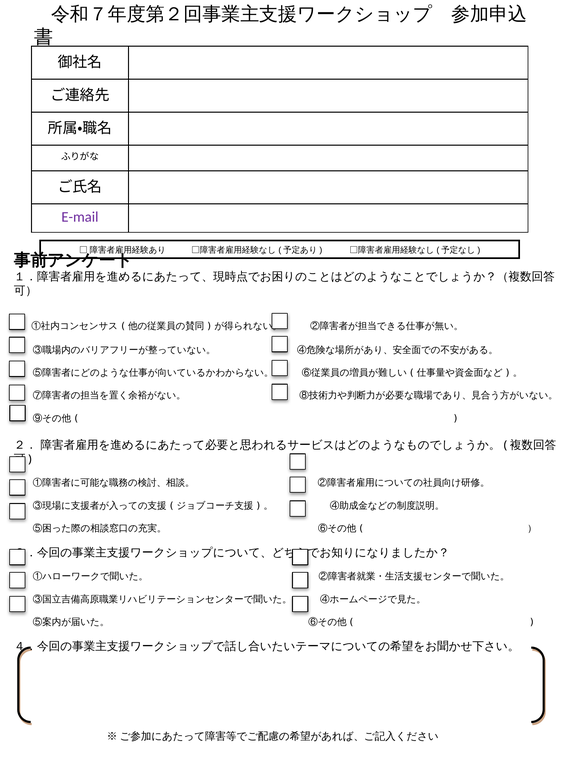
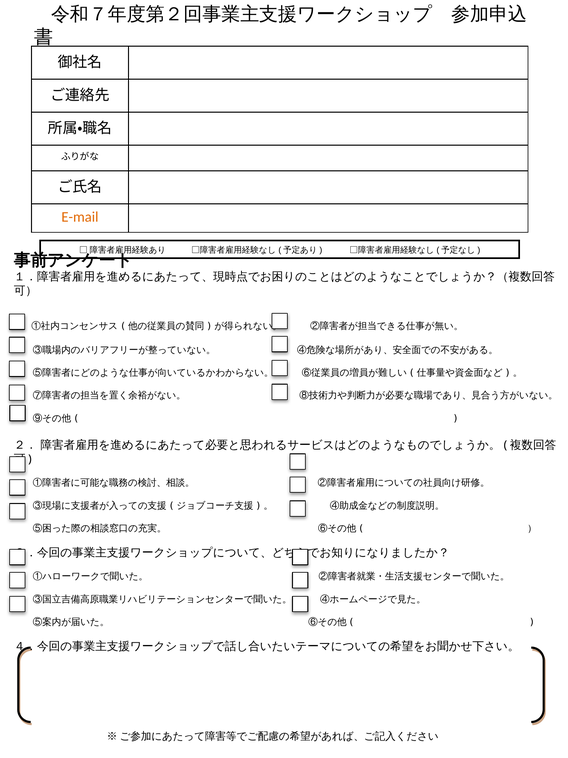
E-mail colour: purple -> orange
